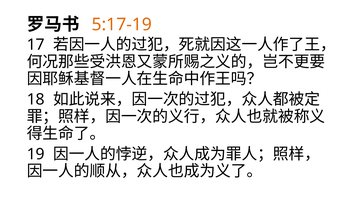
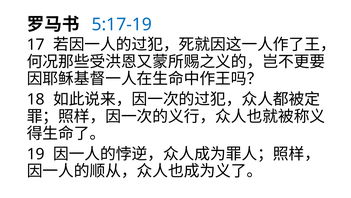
5:17-19 colour: orange -> blue
